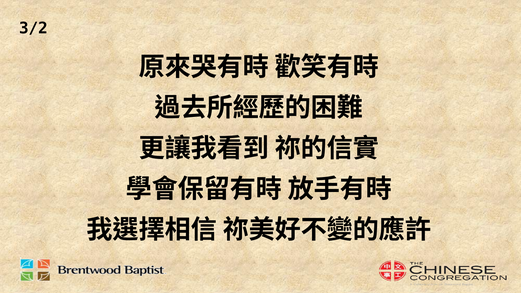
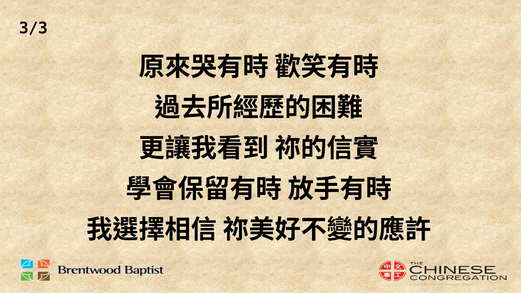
3/2: 3/2 -> 3/3
